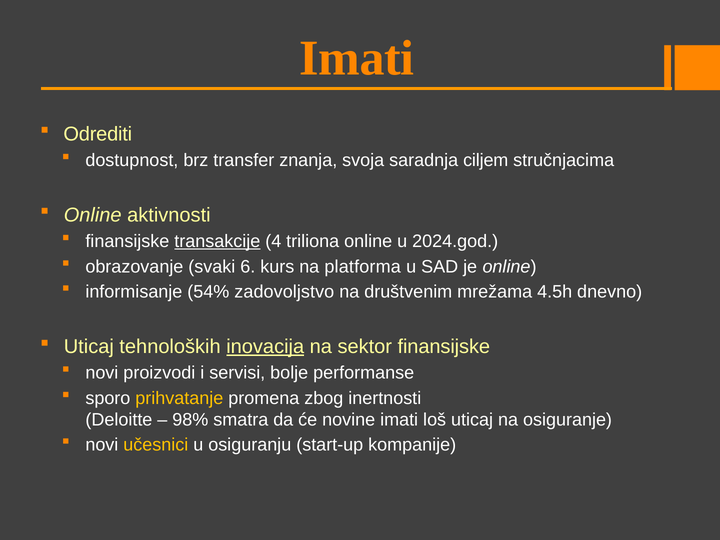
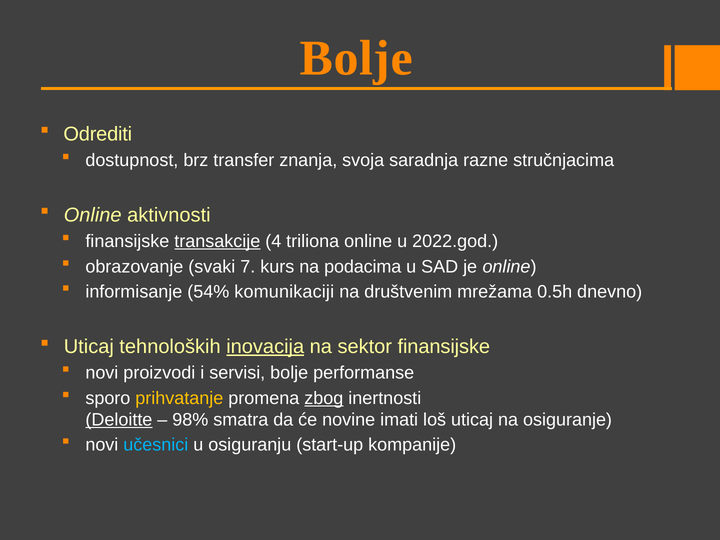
Imati at (357, 58): Imati -> Bolje
ciljem: ciljem -> razne
2024.god: 2024.god -> 2022.god
6: 6 -> 7
platforma: platforma -> podacima
zadovoljstvo: zadovoljstvo -> komunikaciji
4.5h: 4.5h -> 0.5h
zbog underline: none -> present
Deloitte underline: none -> present
učesnici colour: yellow -> light blue
